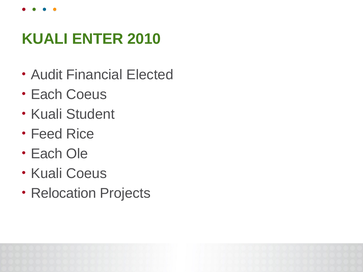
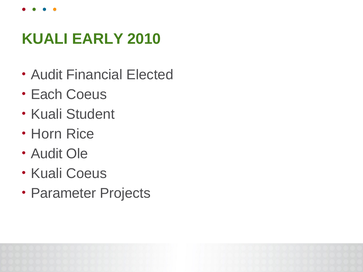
ENTER: ENTER -> EARLY
Feed: Feed -> Horn
Each at (47, 154): Each -> Audit
Relocation: Relocation -> Parameter
